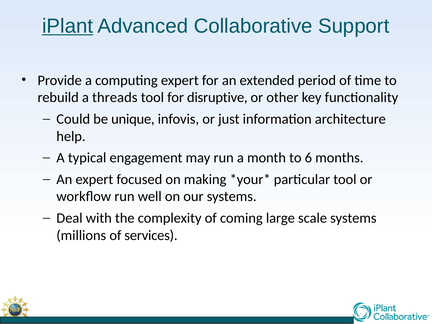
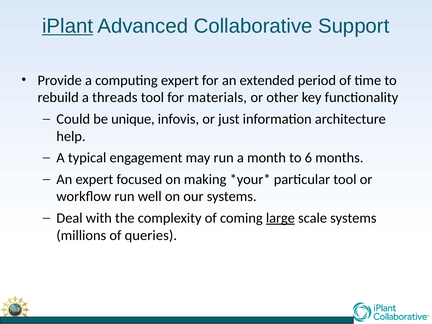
disruptive: disruptive -> materials
large underline: none -> present
services: services -> queries
